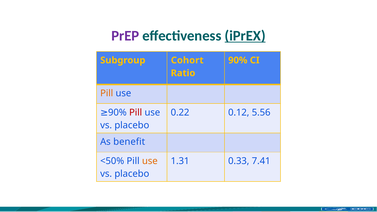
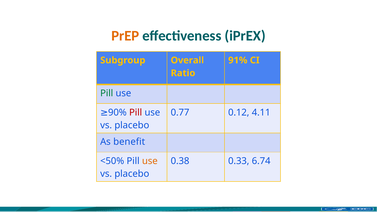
PrEP colour: purple -> orange
iPrEX underline: present -> none
Cohort: Cohort -> Overall
90% at (238, 60): 90% -> 91%
Pill at (107, 93) colour: orange -> green
0.22: 0.22 -> 0.77
5.56: 5.56 -> 4.11
1.31: 1.31 -> 0.38
7.41: 7.41 -> 6.74
